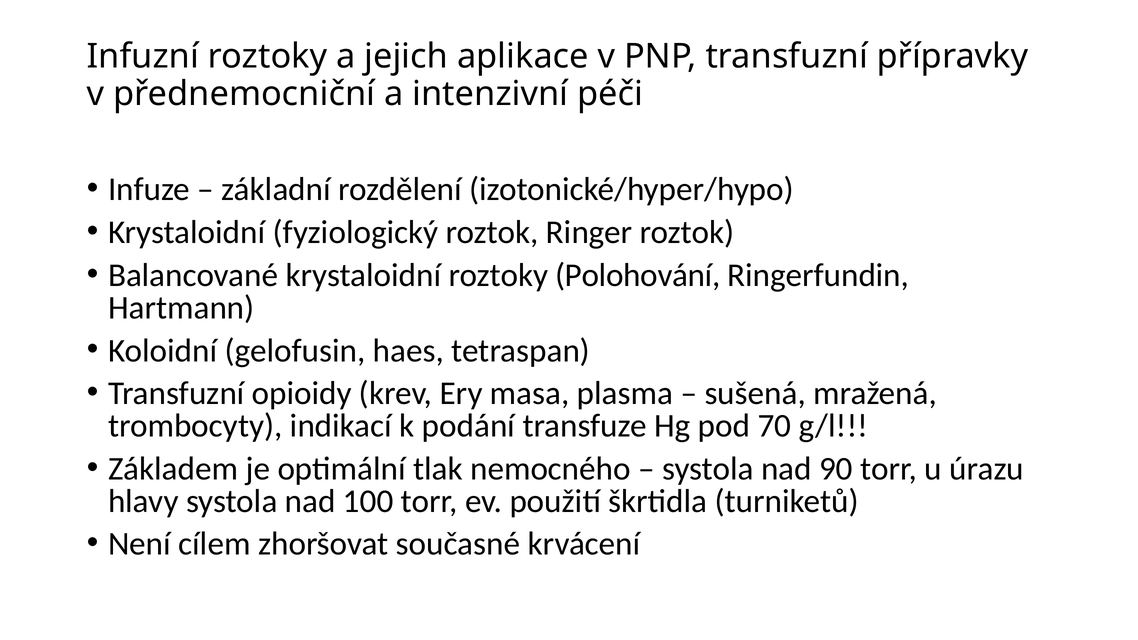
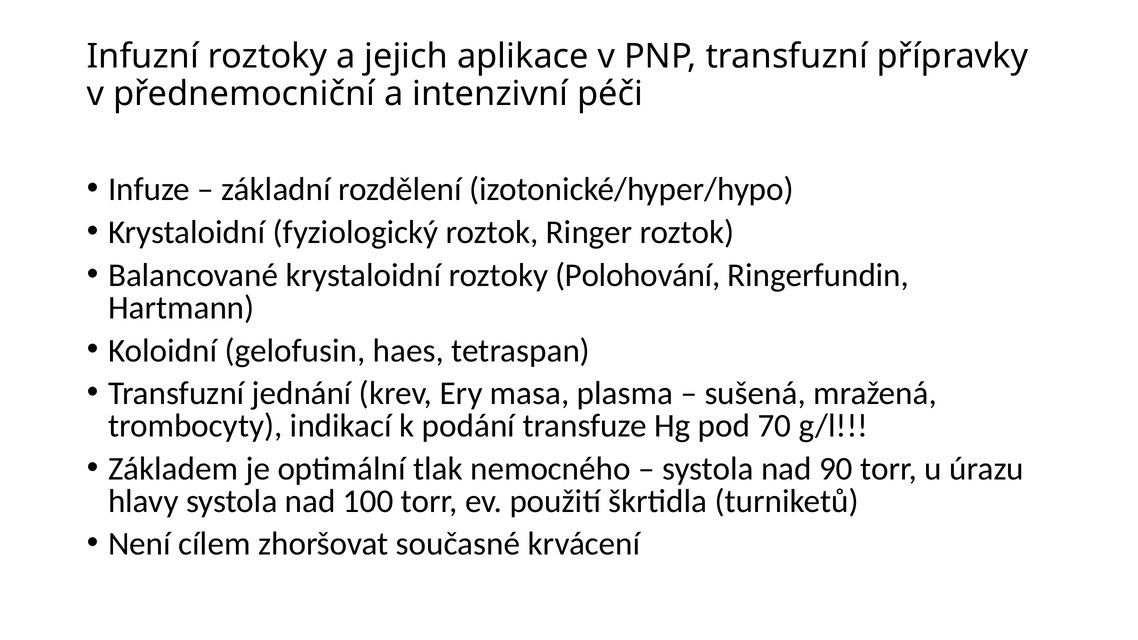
opioidy: opioidy -> jednání
